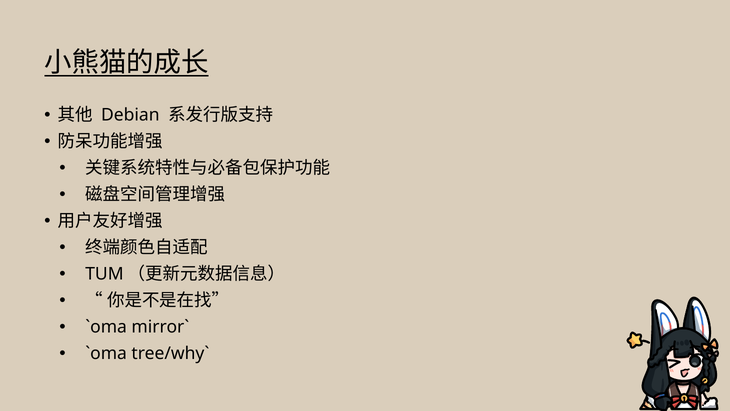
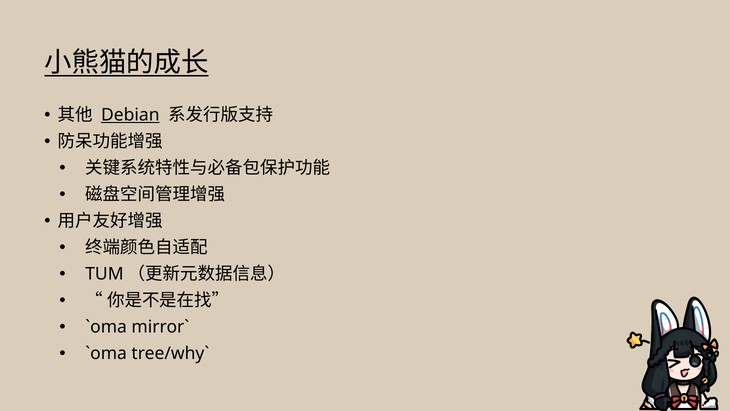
Debian underline: none -> present
